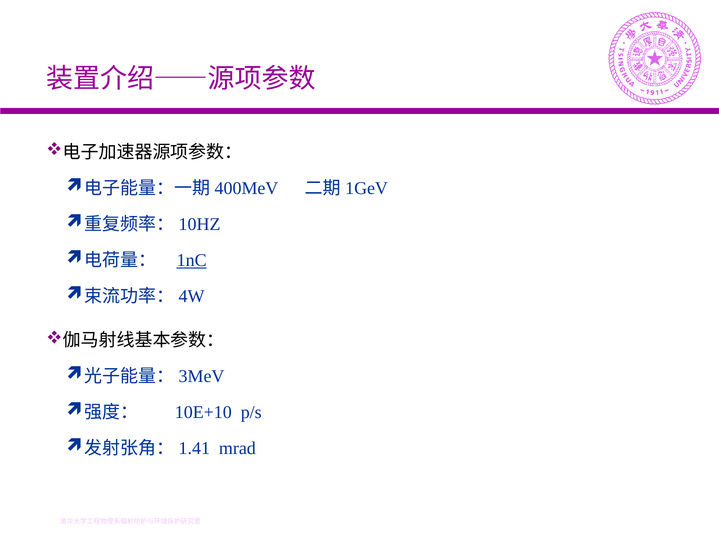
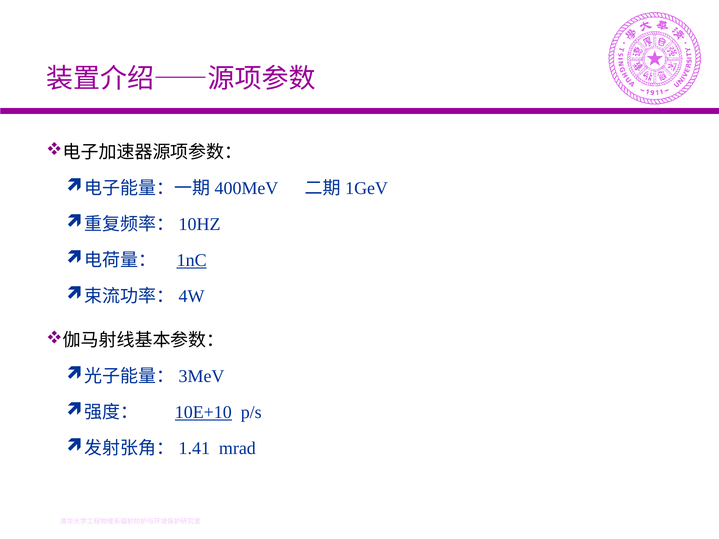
10E+10 underline: none -> present
